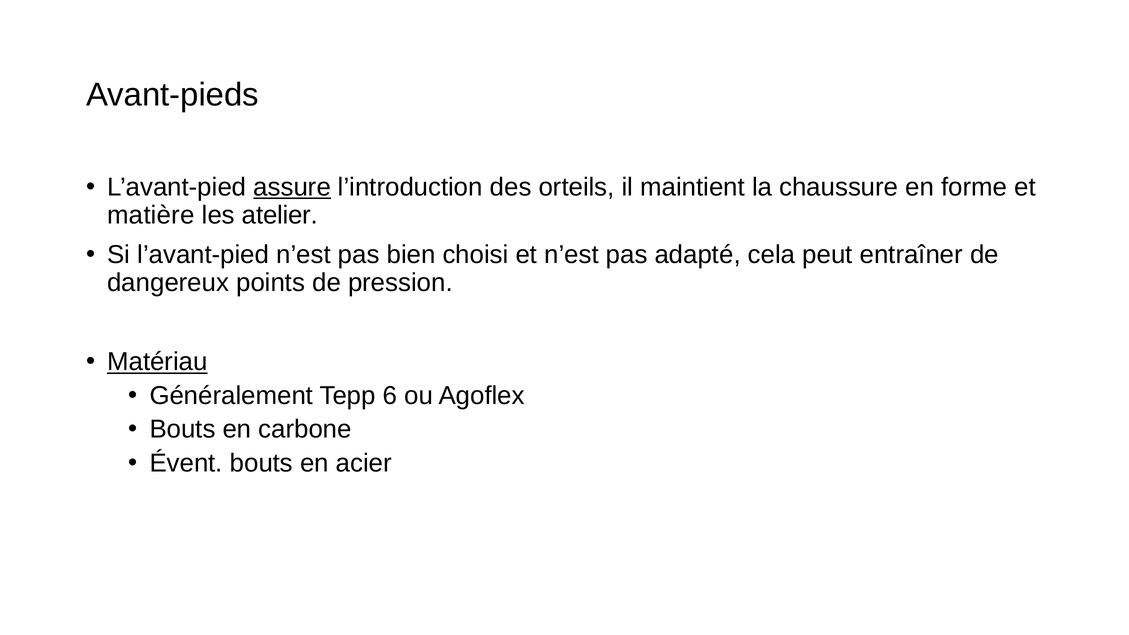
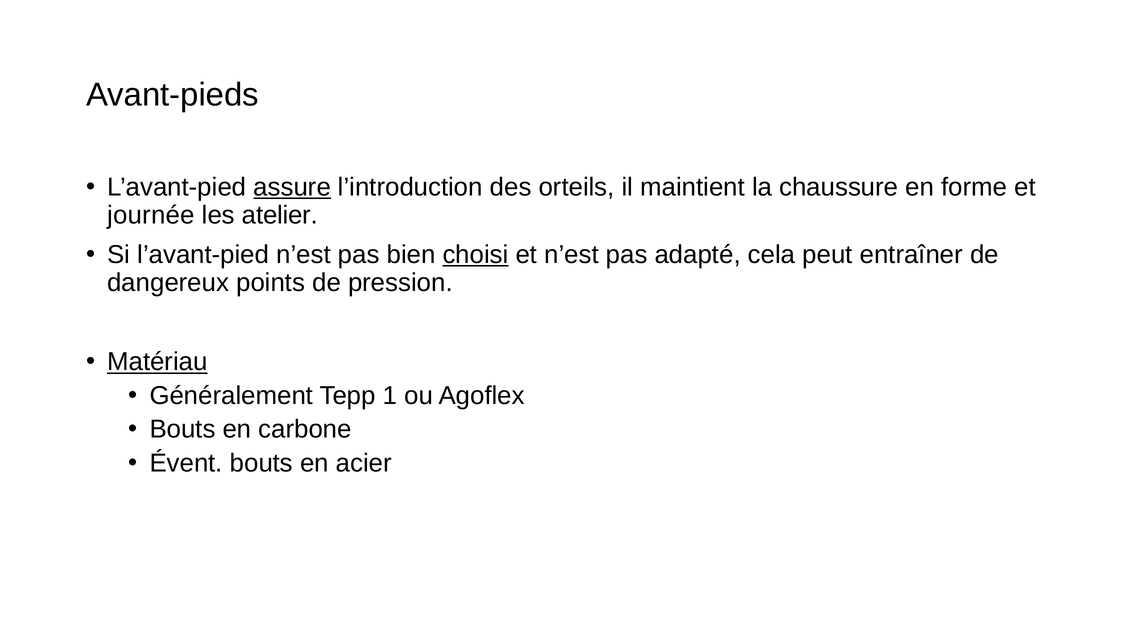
matière: matière -> journée
choisi underline: none -> present
6: 6 -> 1
